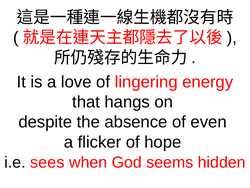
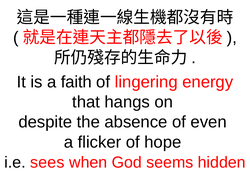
love: love -> faith
